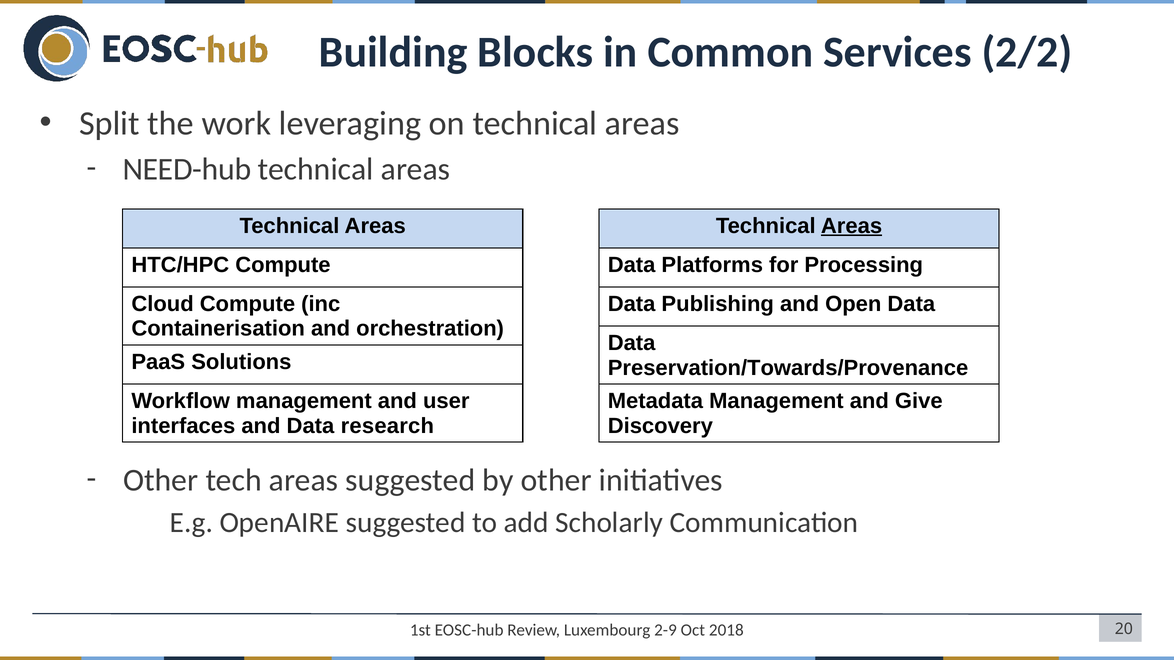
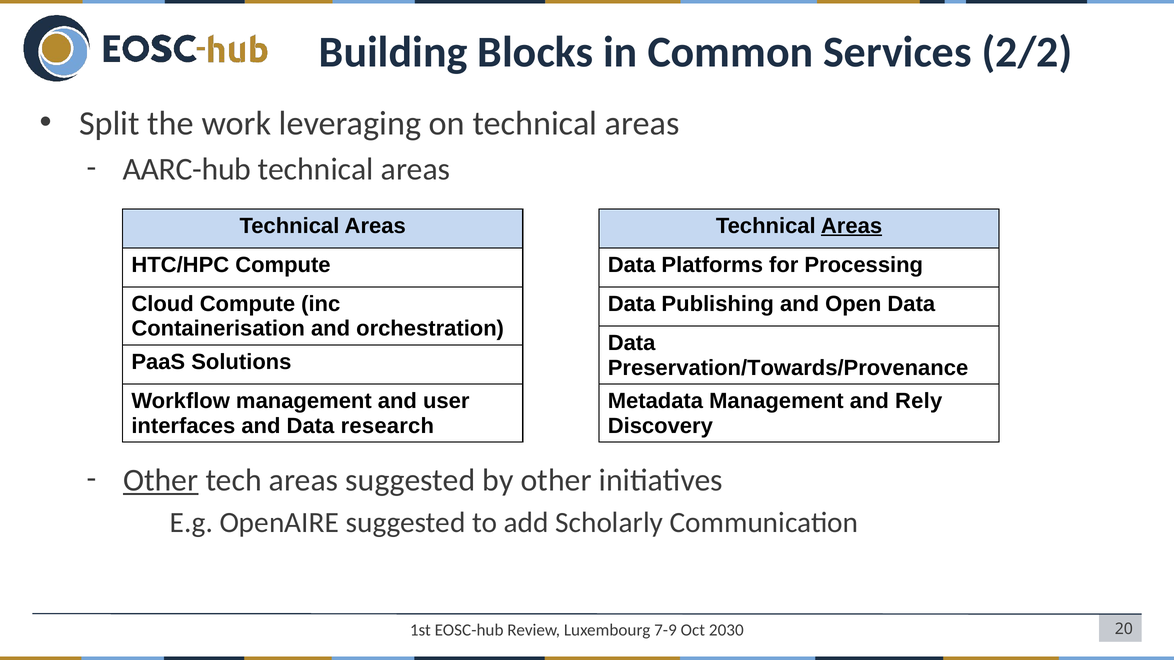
NEED-hub: NEED-hub -> AARC-hub
Give: Give -> Rely
Other at (161, 481) underline: none -> present
2-9: 2-9 -> 7-9
2018: 2018 -> 2030
